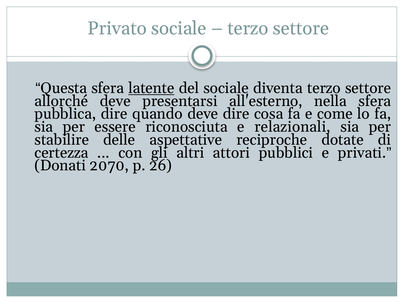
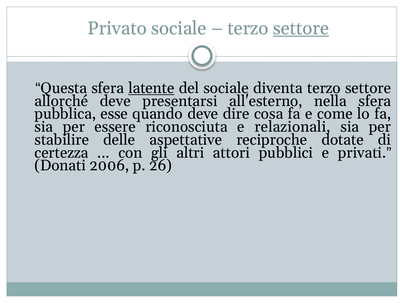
settore at (301, 28) underline: none -> present
pubblica dire: dire -> esse
2070: 2070 -> 2006
